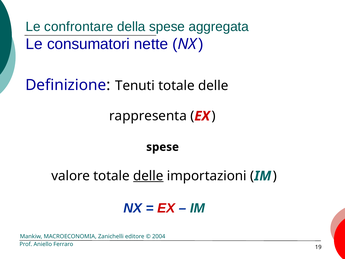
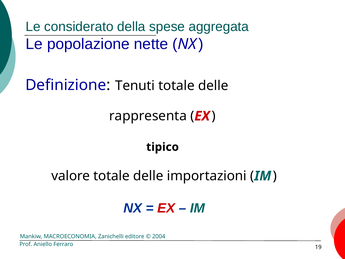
confrontare: confrontare -> considerato
consumatori: consumatori -> popolazione
spese at (163, 147): spese -> tipico
delle at (148, 176) underline: present -> none
